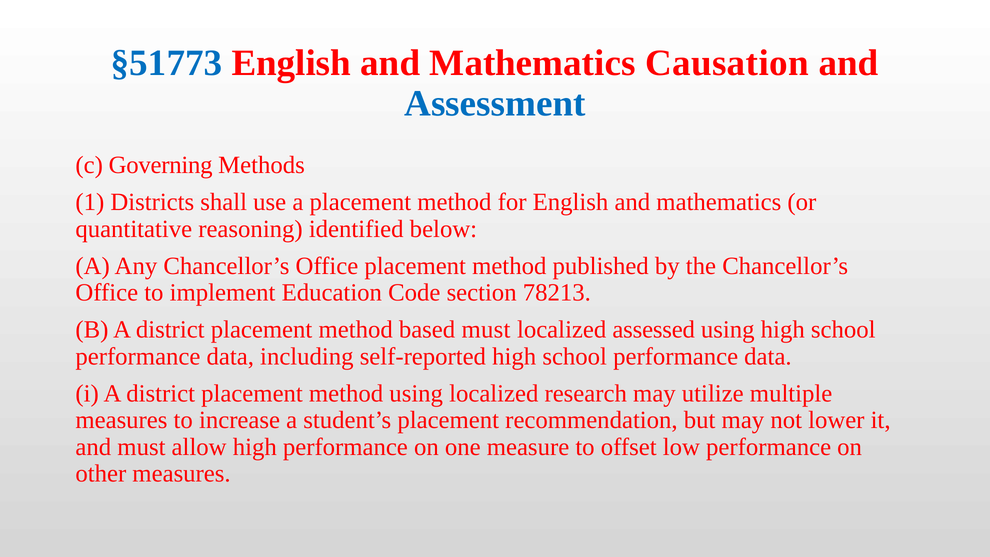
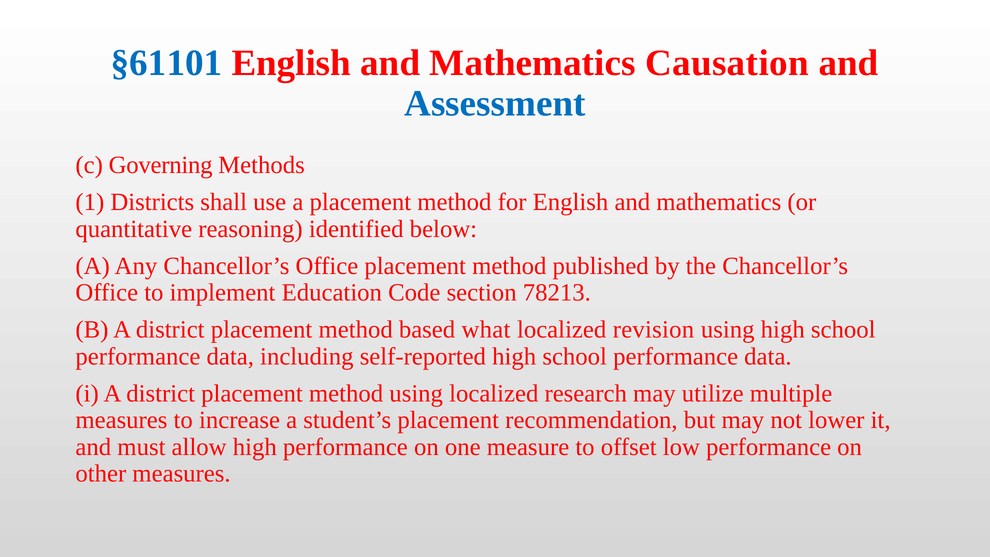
§51773: §51773 -> §61101
based must: must -> what
assessed: assessed -> revision
